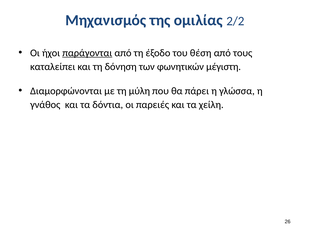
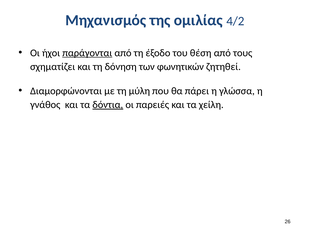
2/2: 2/2 -> 4/2
καταλείπει: καταλείπει -> σχηματίζει
μέγιστη: μέγιστη -> ζητηθεί
δόντια underline: none -> present
